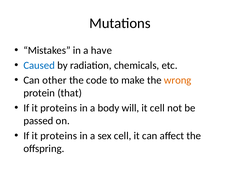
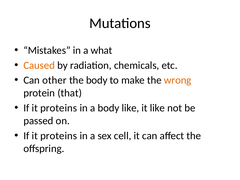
have: have -> what
Caused colour: blue -> orange
the code: code -> body
body will: will -> like
it cell: cell -> like
